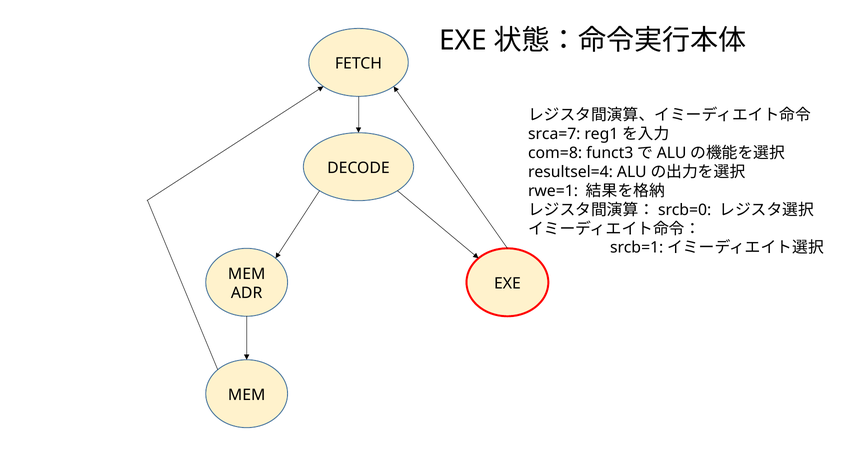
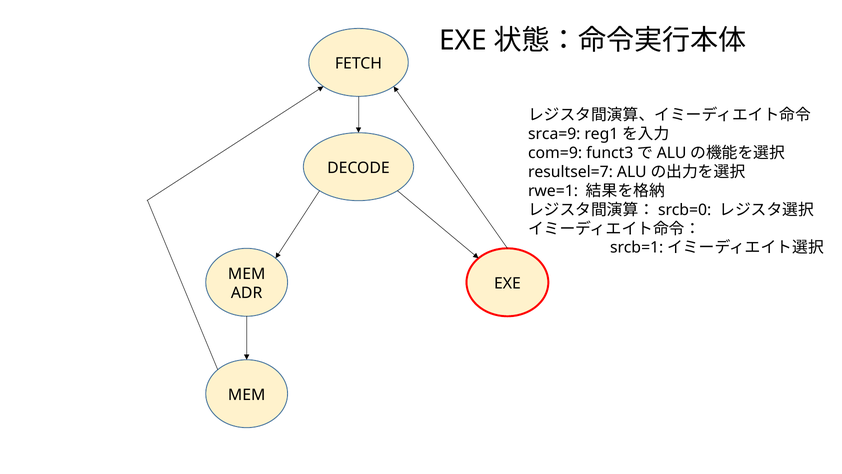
srca=7: srca=7 -> srca=9
com=8: com=8 -> com=9
resultsel=4: resultsel=4 -> resultsel=7
